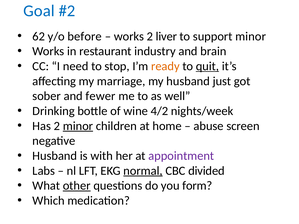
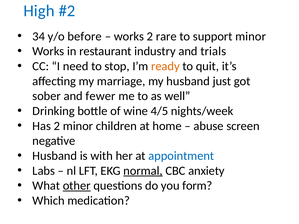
Goal: Goal -> High
62: 62 -> 34
liver: liver -> rare
brain: brain -> trials
quit underline: present -> none
4/2: 4/2 -> 4/5
minor at (78, 126) underline: present -> none
appointment colour: purple -> blue
divided: divided -> anxiety
